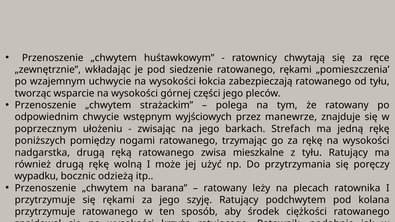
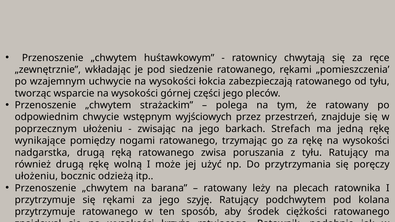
manewrze: manewrze -> przestrzeń
poniższych: poniższych -> wynikające
mieszkalne: mieszkalne -> poruszania
wypadku at (36, 176): wypadku -> ułożeniu
